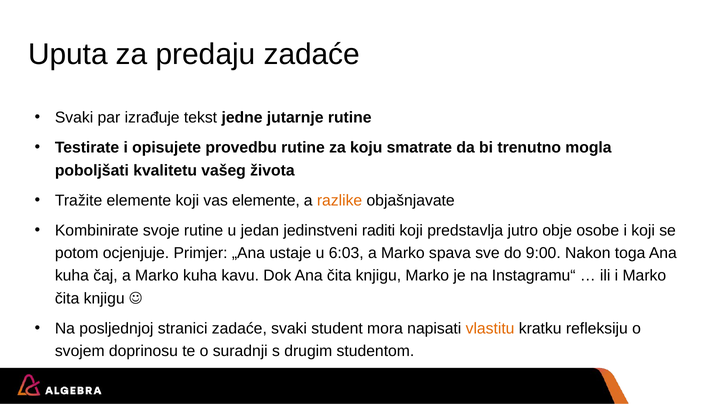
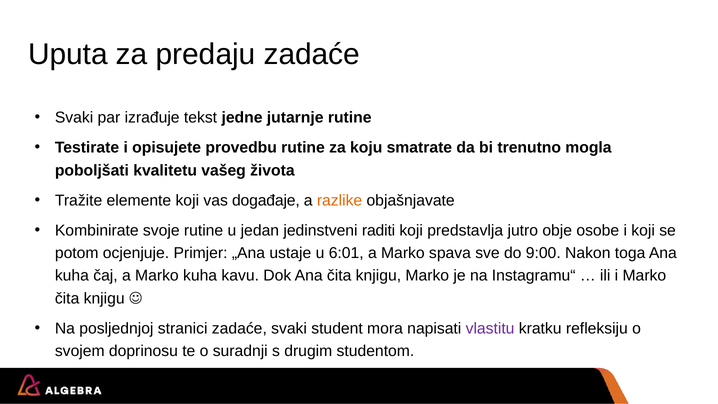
vas elemente: elemente -> događaje
6:03: 6:03 -> 6:01
vlastitu colour: orange -> purple
